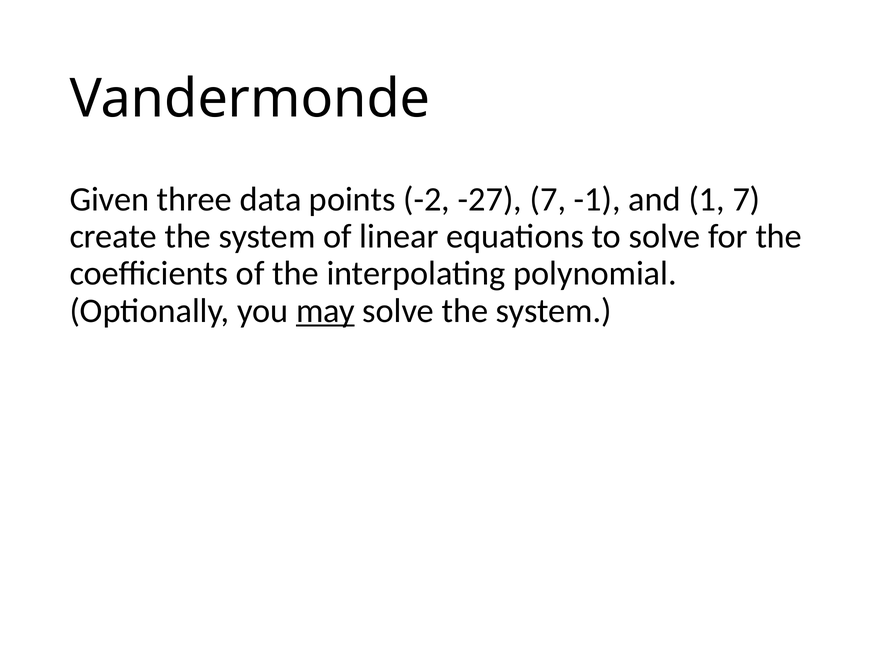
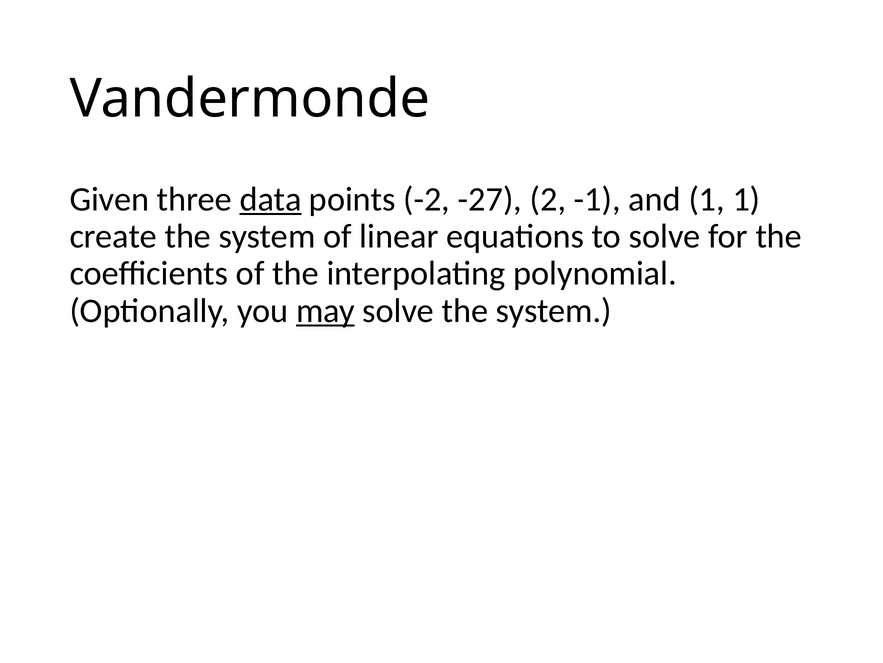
data underline: none -> present
-27 7: 7 -> 2
1 7: 7 -> 1
